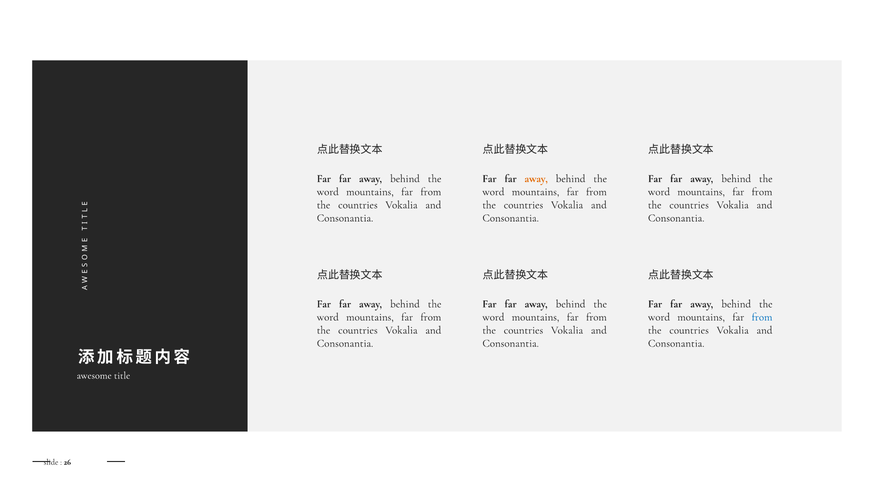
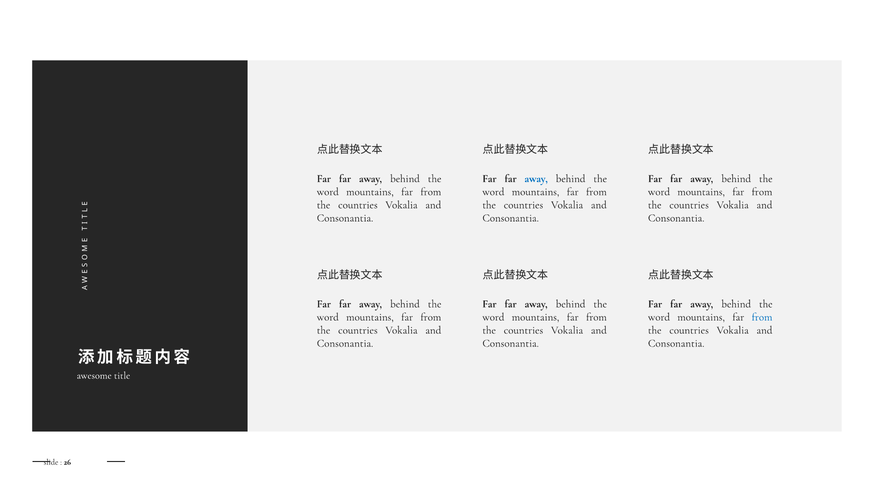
away at (536, 178) colour: orange -> blue
